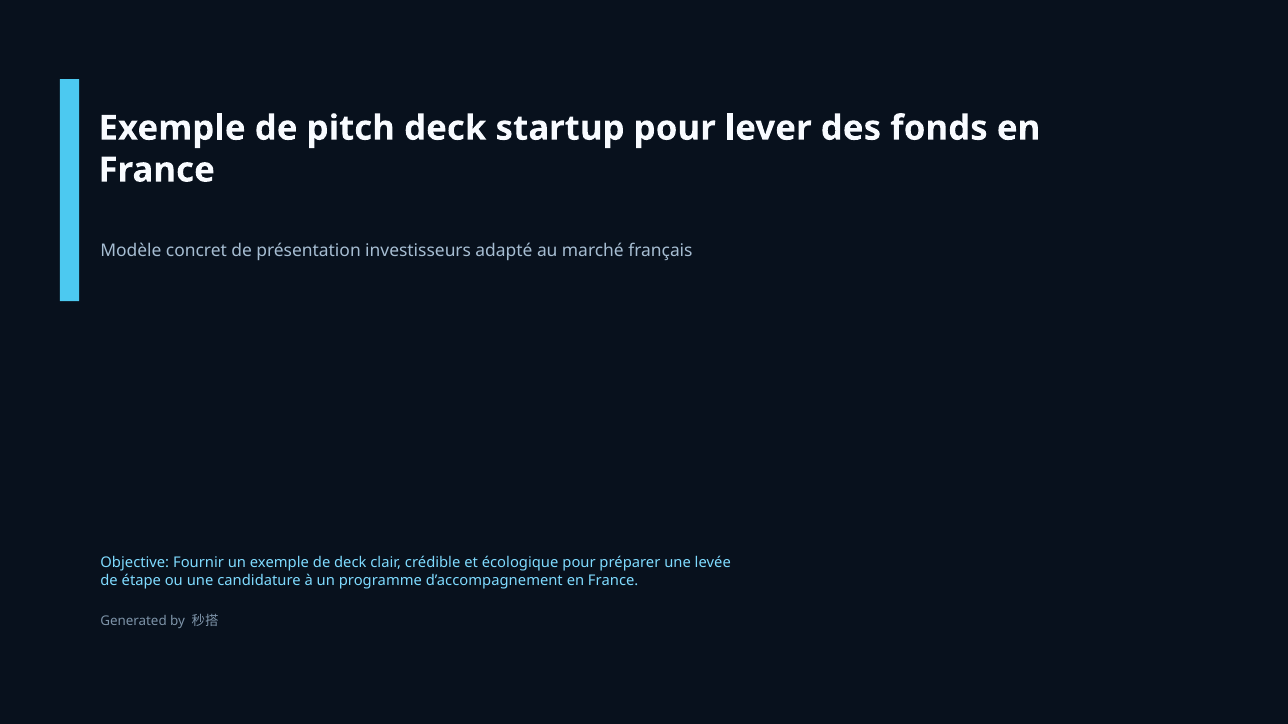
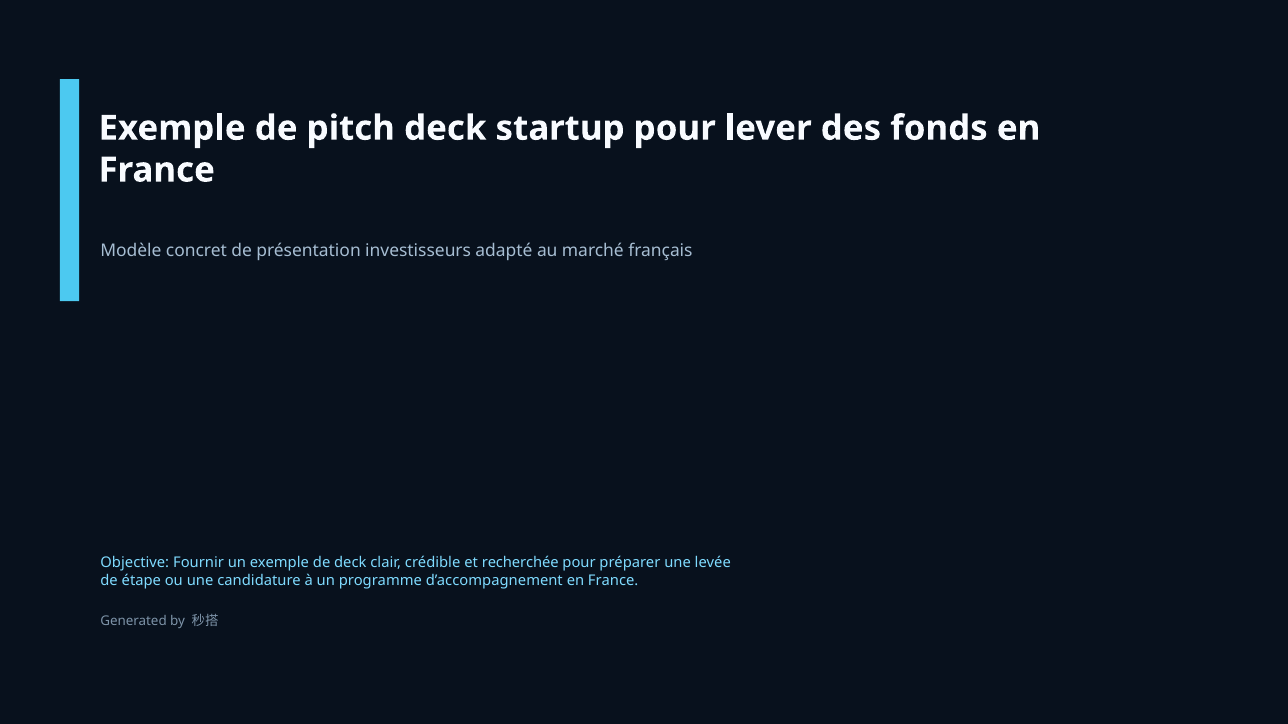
écologique: écologique -> recherchée
